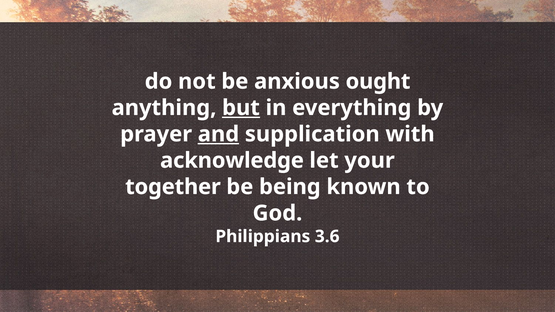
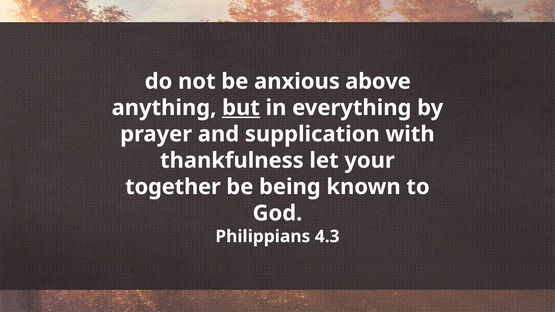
ought: ought -> above
and underline: present -> none
acknowledge: acknowledge -> thankfulness
3.6: 3.6 -> 4.3
